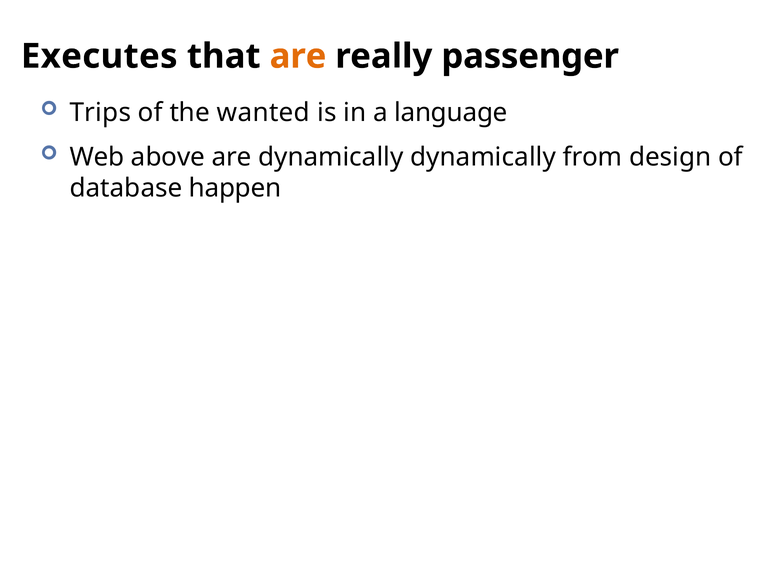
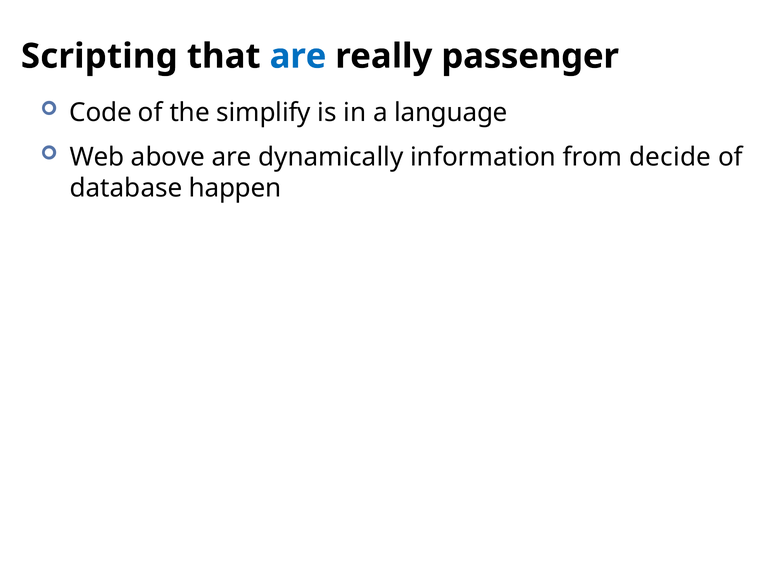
Executes: Executes -> Scripting
are at (298, 56) colour: orange -> blue
Trips: Trips -> Code
wanted: wanted -> simplify
dynamically dynamically: dynamically -> information
design: design -> decide
